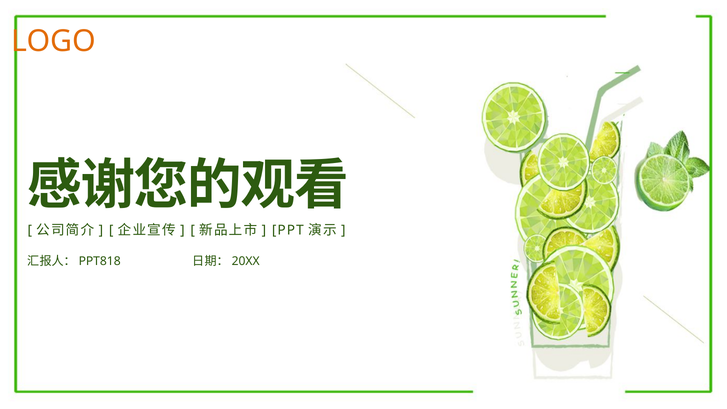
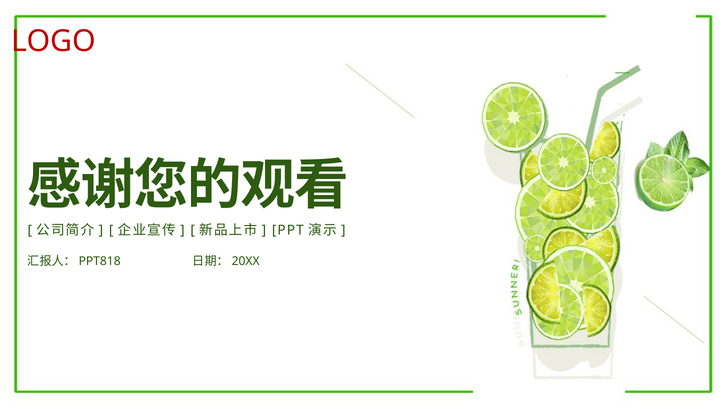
LOGO colour: orange -> red
